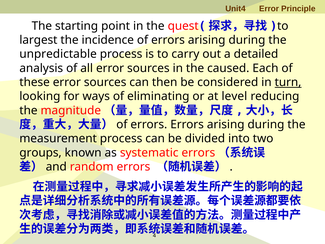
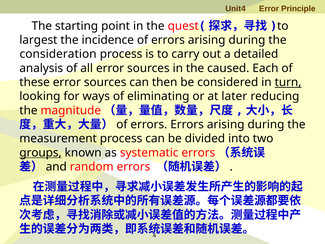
unpredictable: unpredictable -> consideration
level: level -> later
groups underline: none -> present
